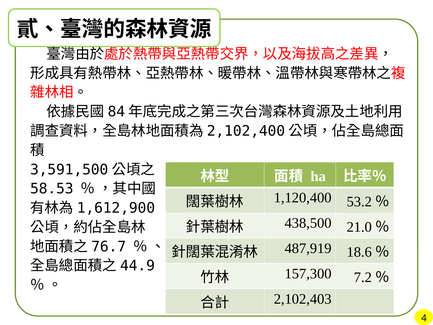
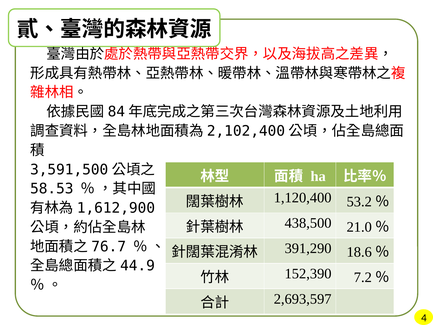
487,919: 487,919 -> 391,290
157,300: 157,300 -> 152,390
2,102,403: 2,102,403 -> 2,693,597
